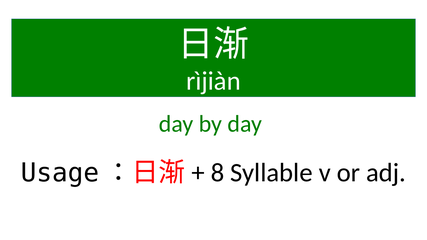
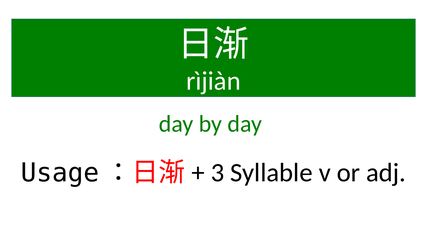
8: 8 -> 3
